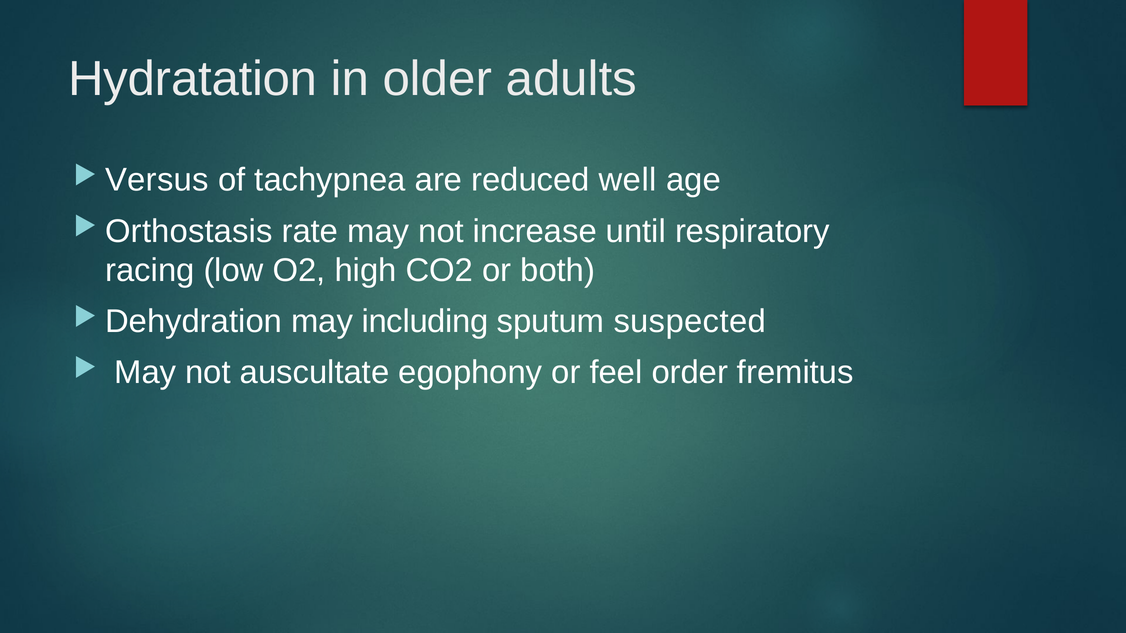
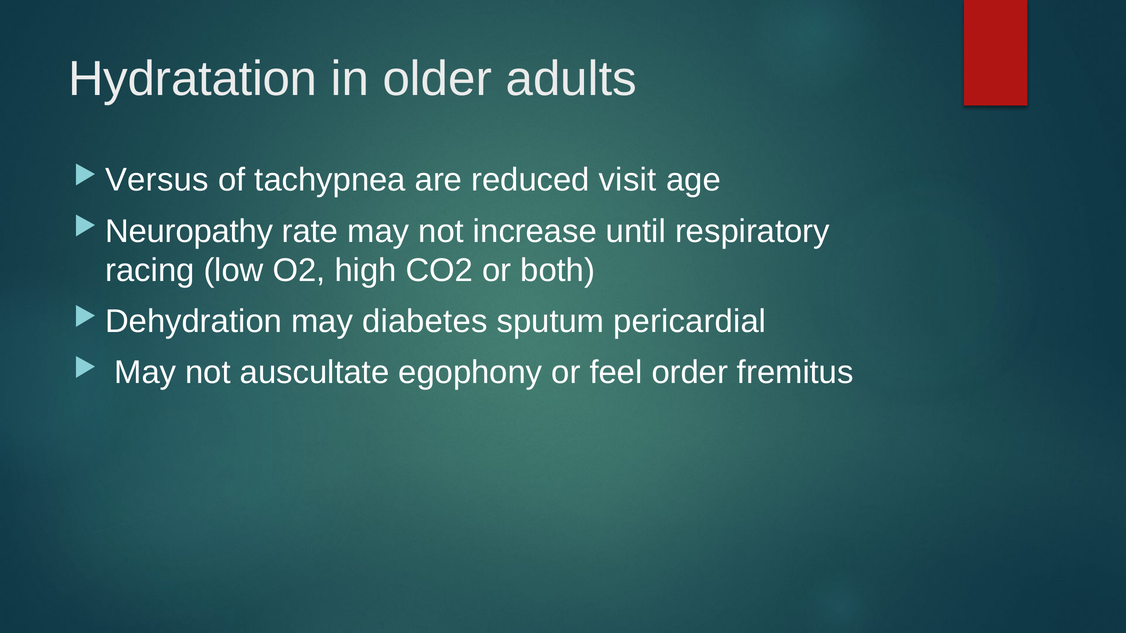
well: well -> visit
Orthostasis: Orthostasis -> Neuropathy
including: including -> diabetes
suspected: suspected -> pericardial
